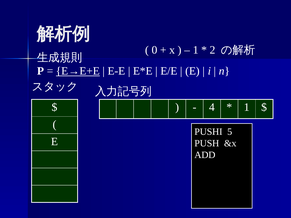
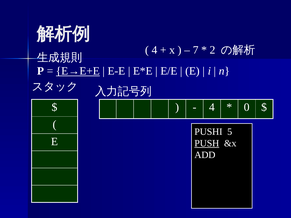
0 at (154, 50): 0 -> 4
1 at (196, 50): 1 -> 7
1 at (247, 107): 1 -> 0
PUSH underline: none -> present
